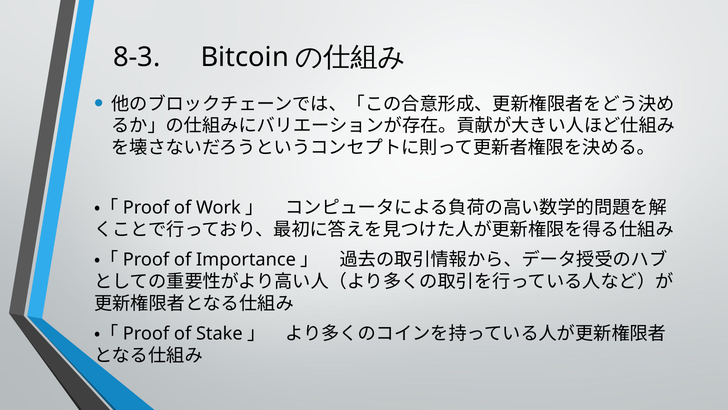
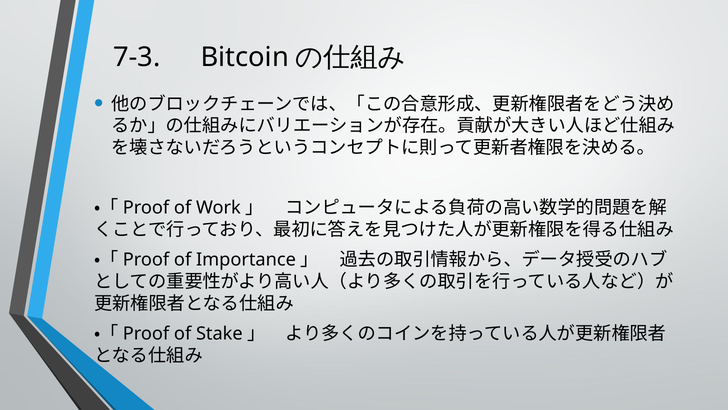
8-3: 8-3 -> 7-3
